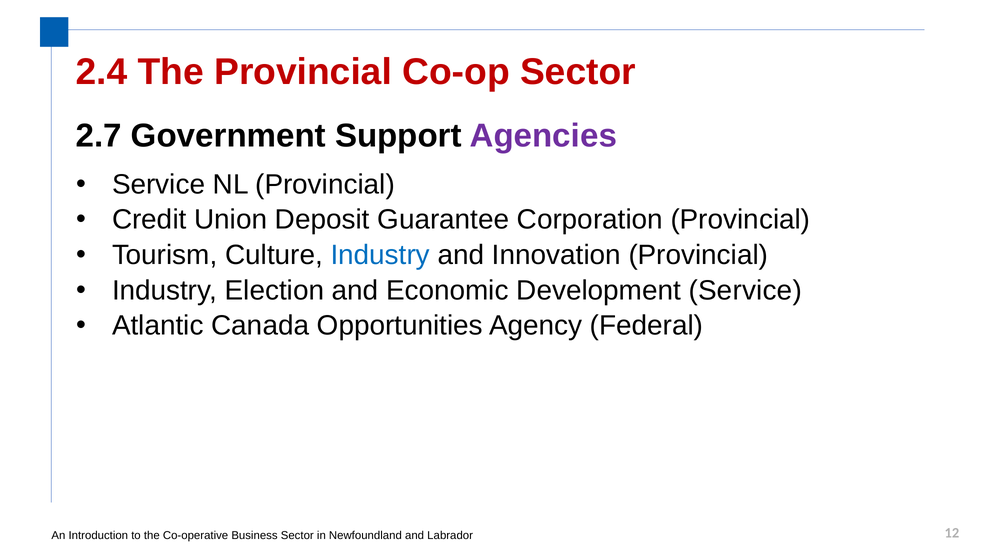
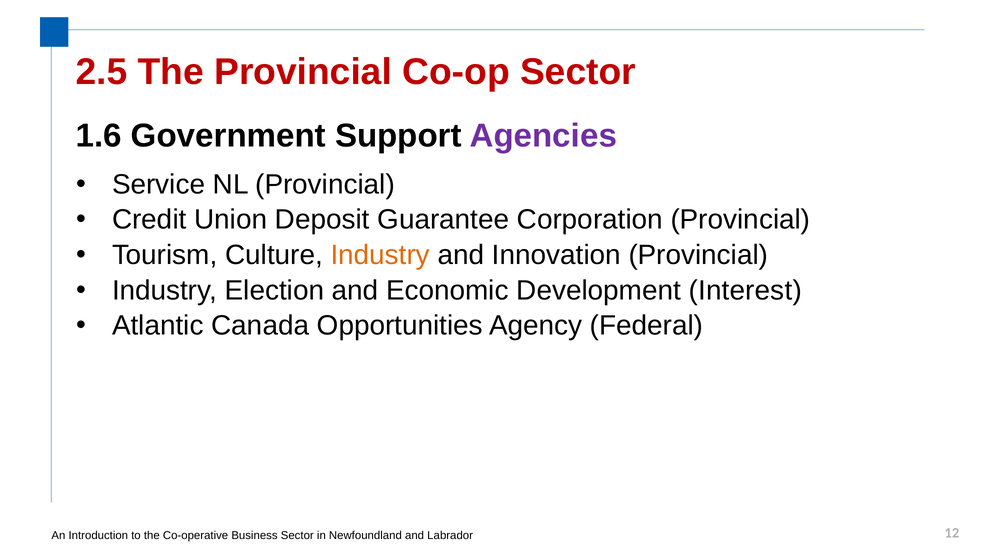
2.4: 2.4 -> 2.5
2.7: 2.7 -> 1.6
Industry at (380, 255) colour: blue -> orange
Development Service: Service -> Interest
